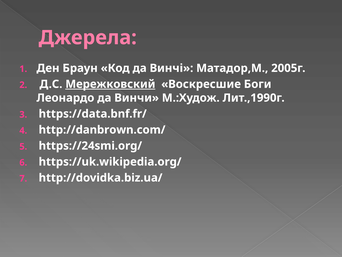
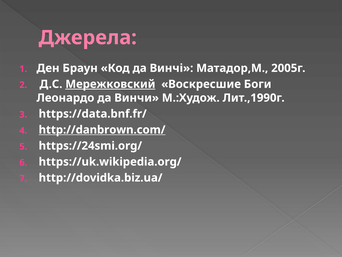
http://danbrown.com/ underline: none -> present
